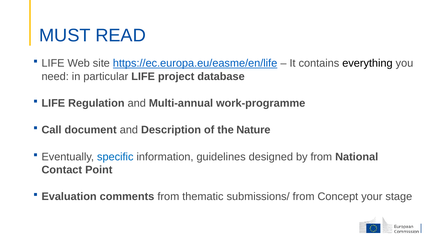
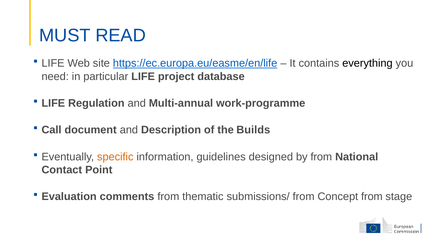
Nature: Nature -> Builds
specific colour: blue -> orange
Concept your: your -> from
